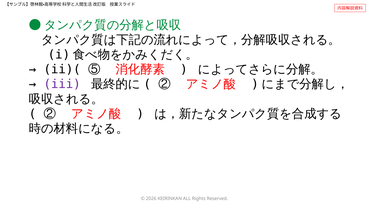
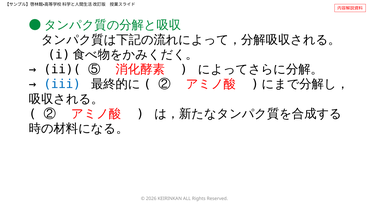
iii colour: purple -> blue
